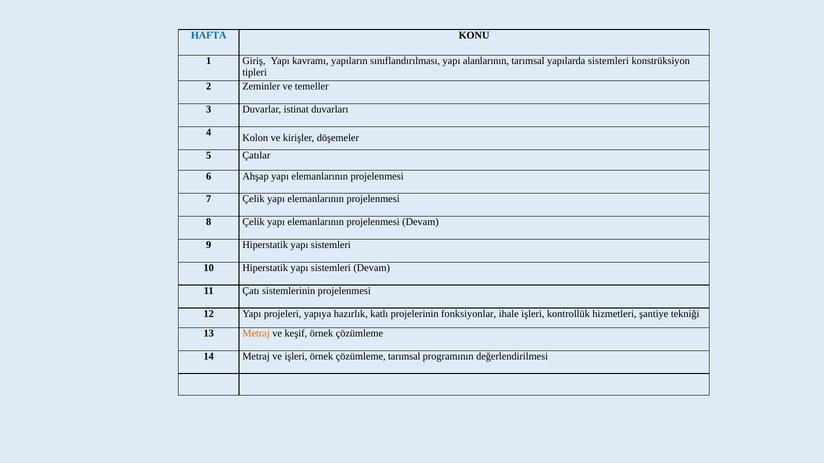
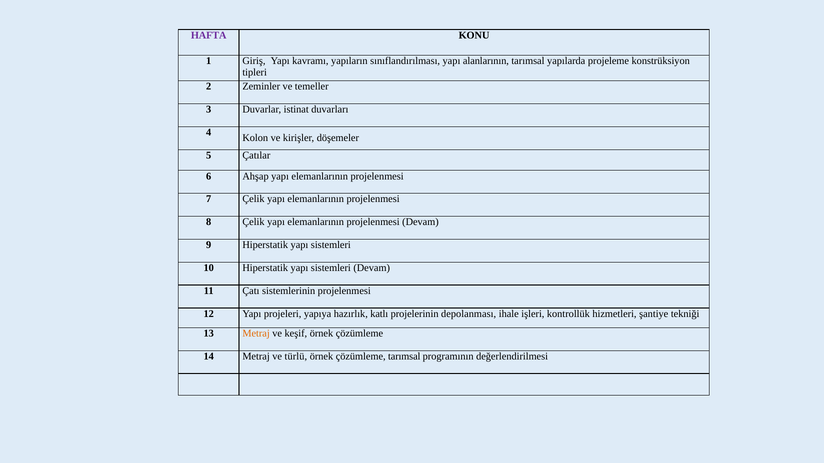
HAFTA colour: blue -> purple
yapılarda sistemleri: sistemleri -> projeleme
fonksiyonlar: fonksiyonlar -> depolanması
ve işleri: işleri -> türlü
